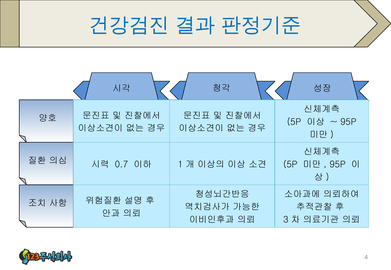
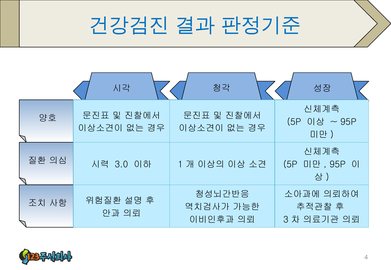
0.7: 0.7 -> 3.0
